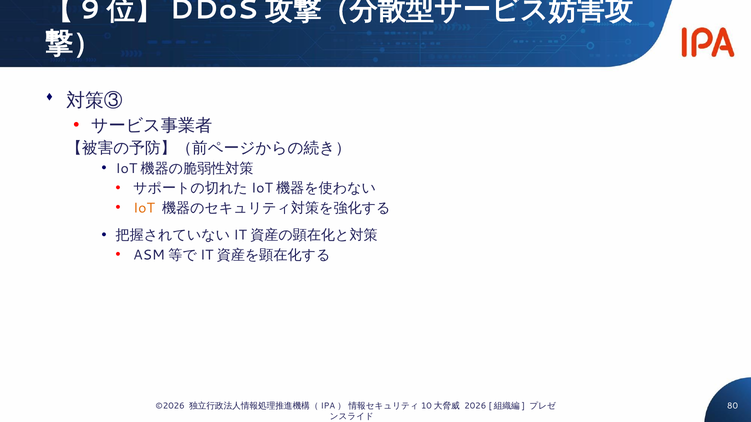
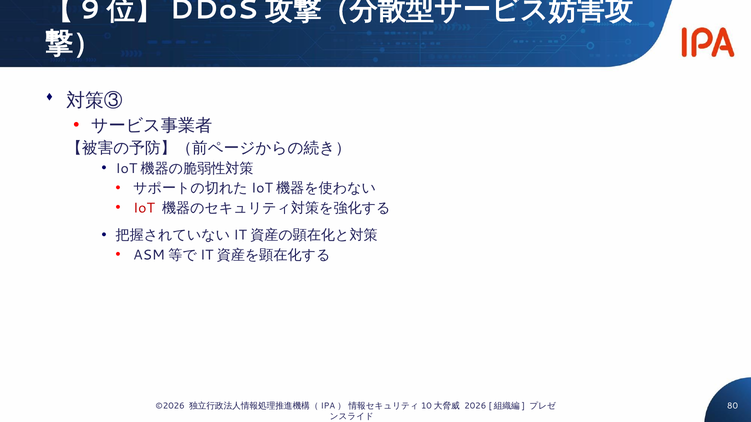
IoT colour: orange -> red
